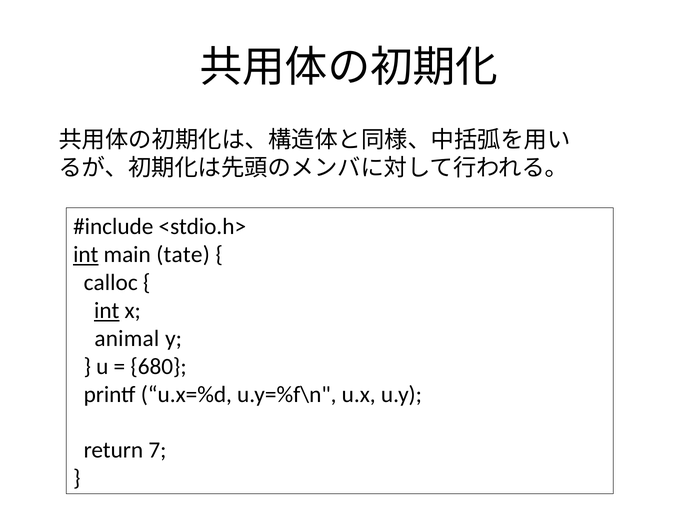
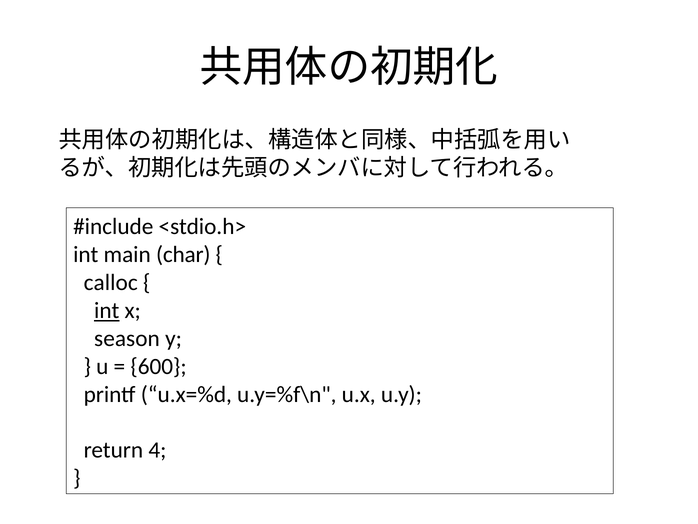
int at (86, 254) underline: present -> none
tate: tate -> char
animal: animal -> season
680: 680 -> 600
7: 7 -> 4
